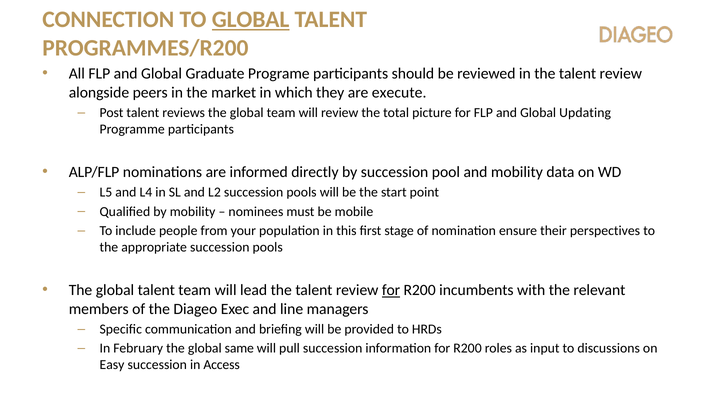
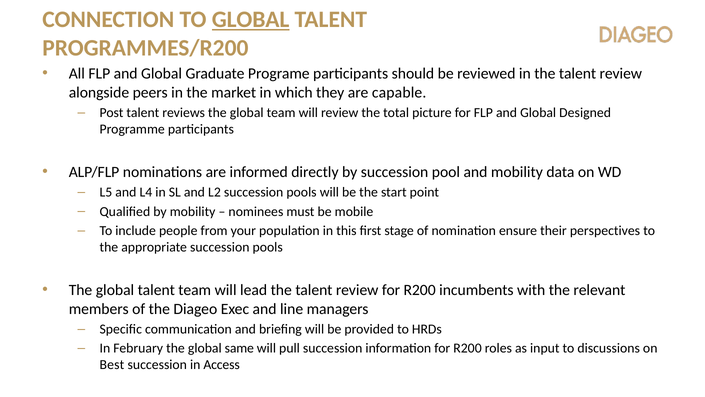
execute: execute -> capable
Updating: Updating -> Designed
for at (391, 290) underline: present -> none
Easy: Easy -> Best
